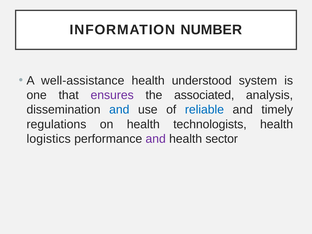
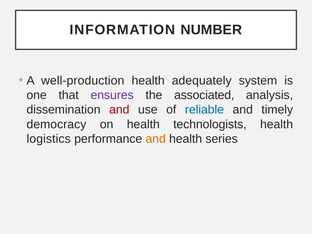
well-assistance: well-assistance -> well-production
understood: understood -> adequately
and at (119, 110) colour: blue -> red
regulations: regulations -> democracy
and at (156, 139) colour: purple -> orange
sector: sector -> series
